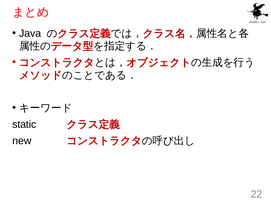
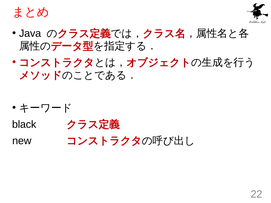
static: static -> black
